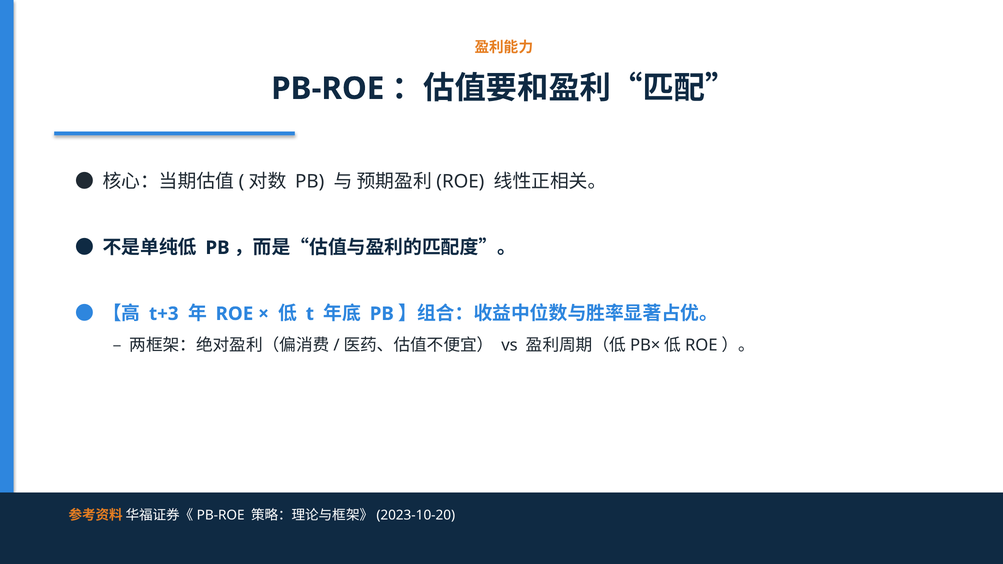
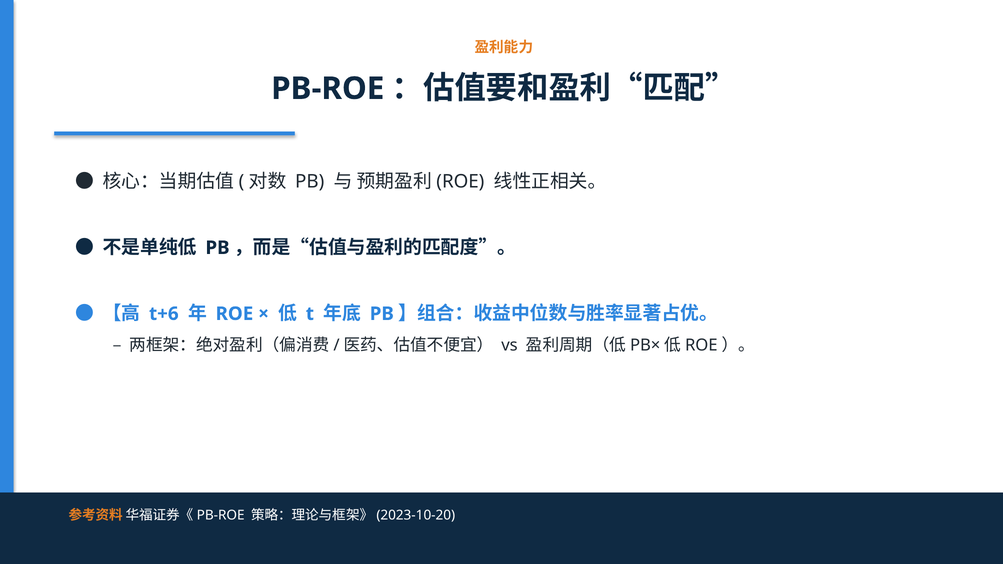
t+3: t+3 -> t+6
